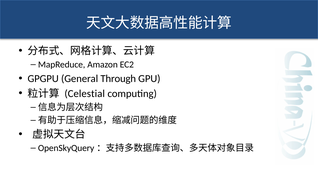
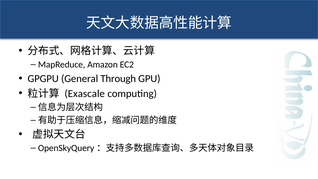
Celestial: Celestial -> Exascale
